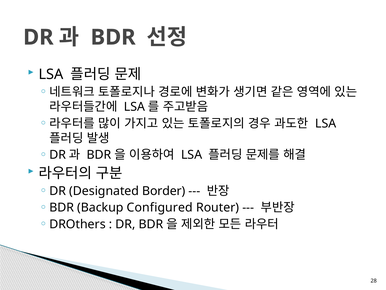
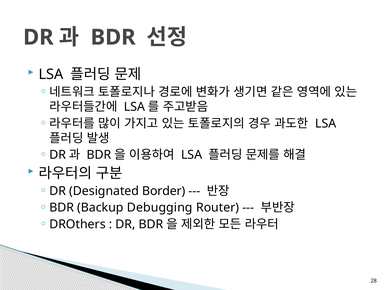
Configured: Configured -> Debugging
